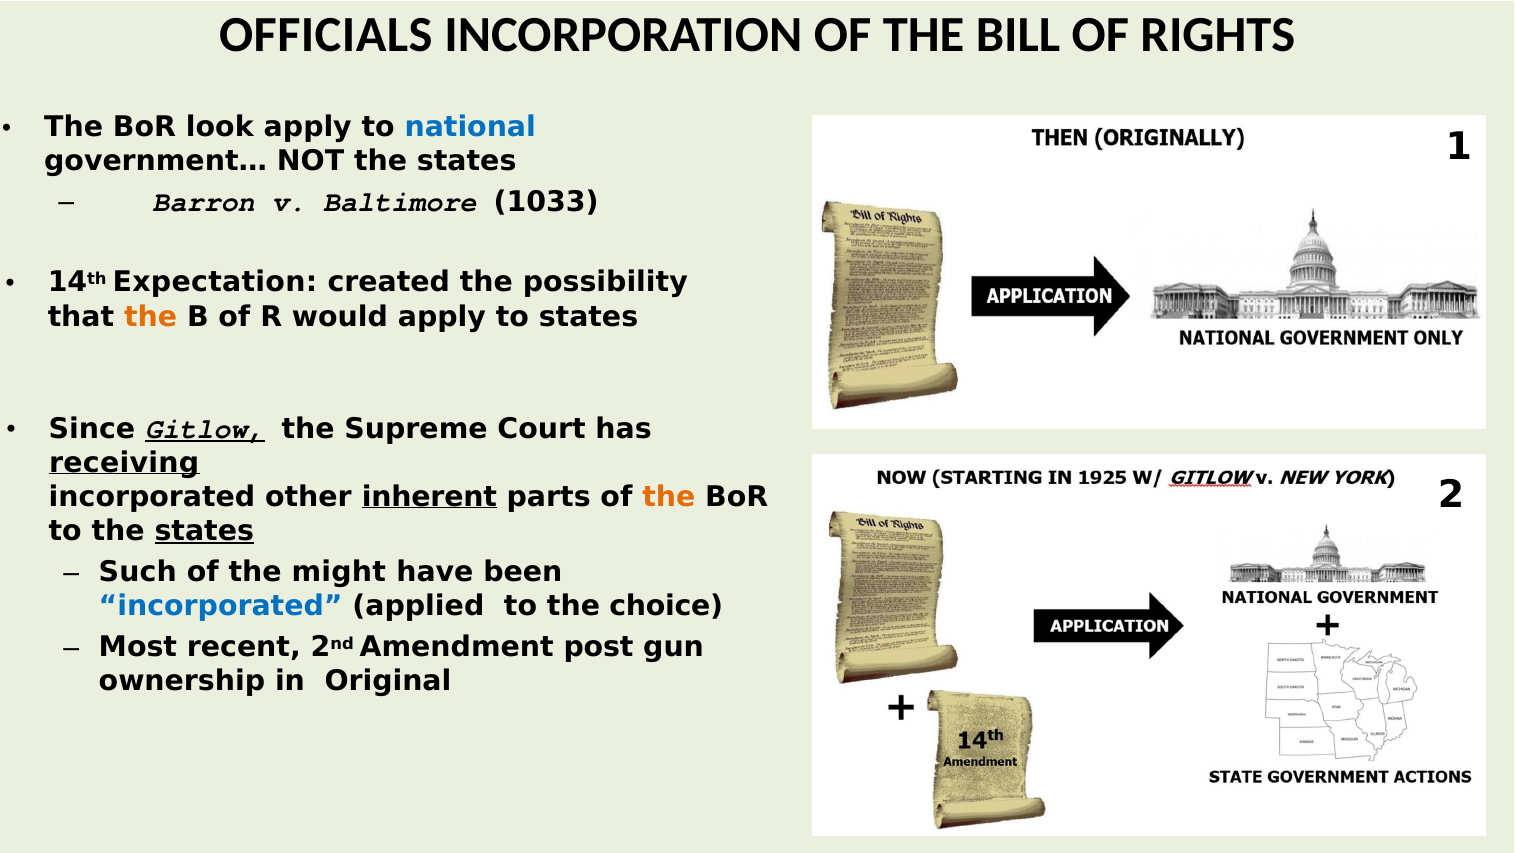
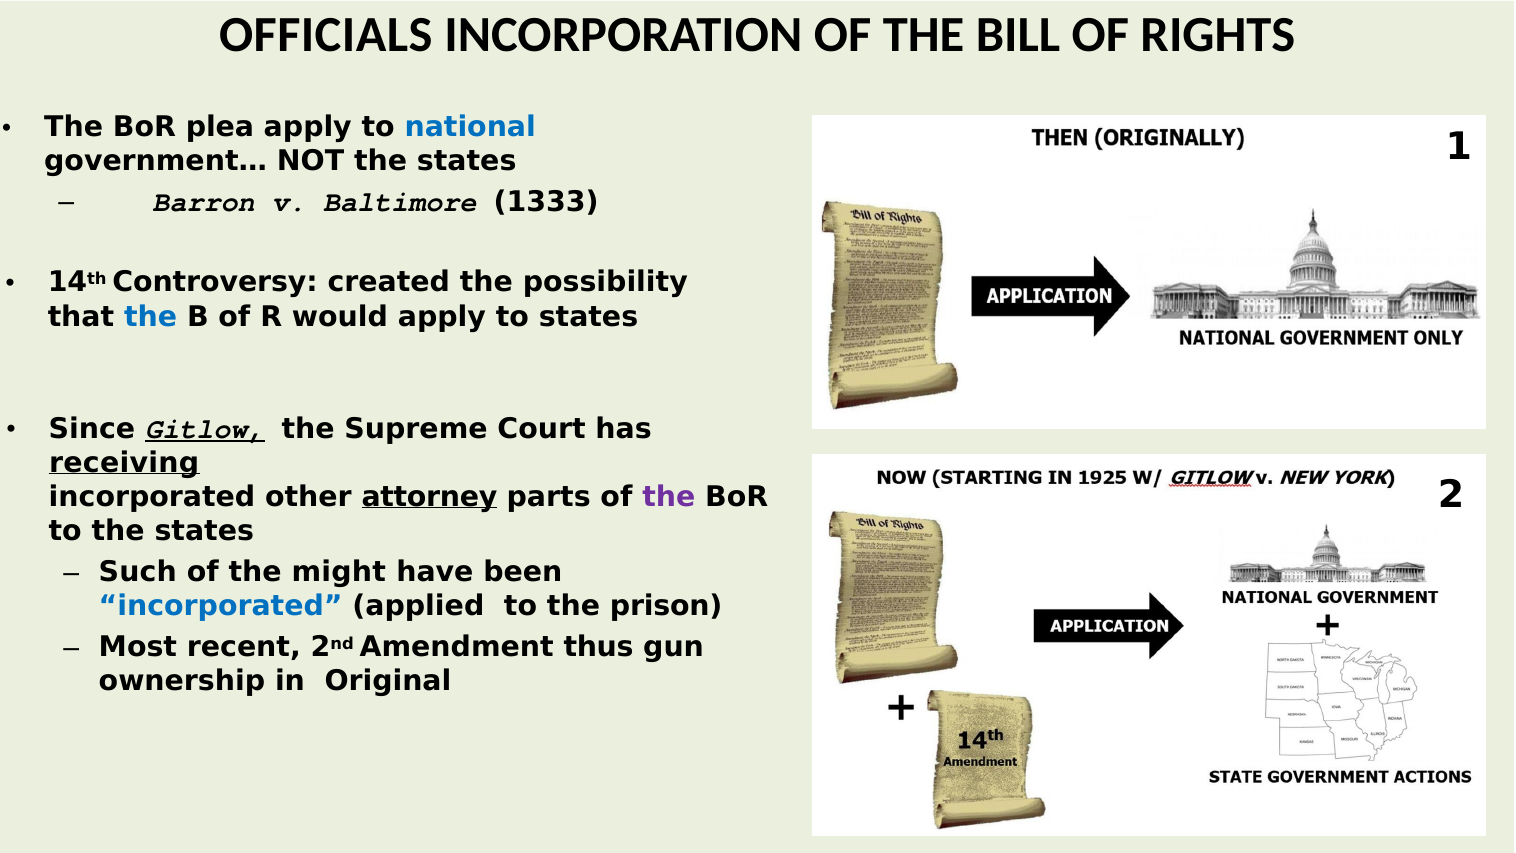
look: look -> plea
1033: 1033 -> 1333
Expectation: Expectation -> Controversy
the at (151, 317) colour: orange -> blue
inherent: inherent -> attorney
the at (669, 497) colour: orange -> purple
states at (204, 531) underline: present -> none
choice: choice -> prison
post: post -> thus
